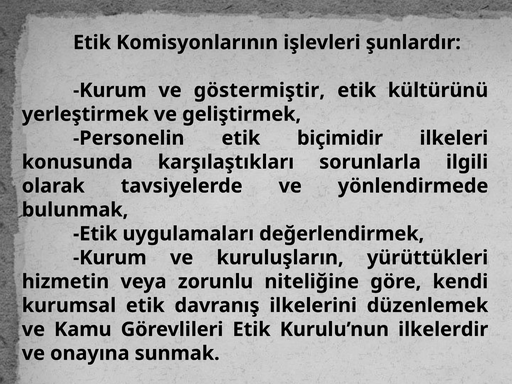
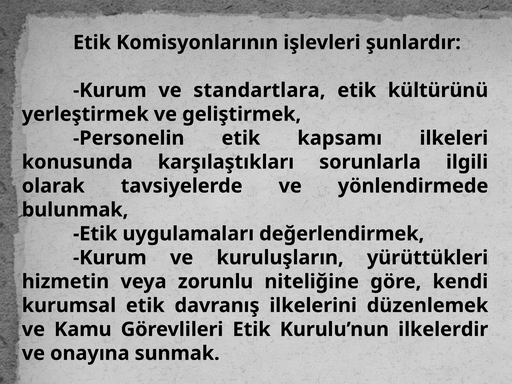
göstermiştir: göstermiştir -> standartlara
biçimidir: biçimidir -> kapsamı
